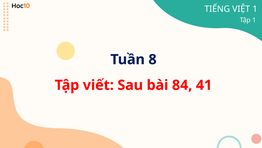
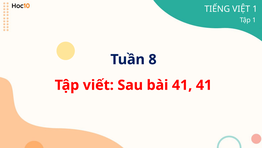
bài 84: 84 -> 41
